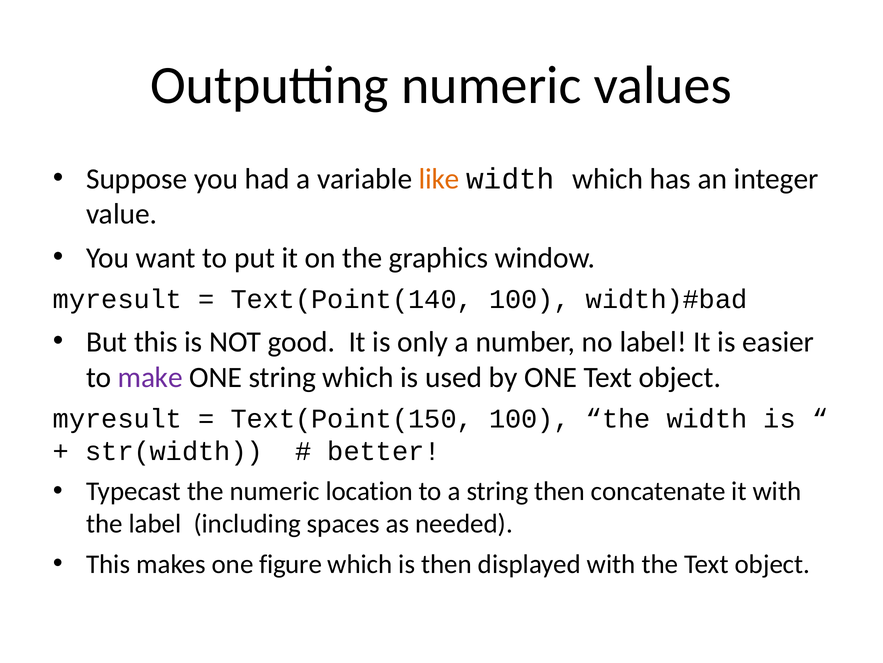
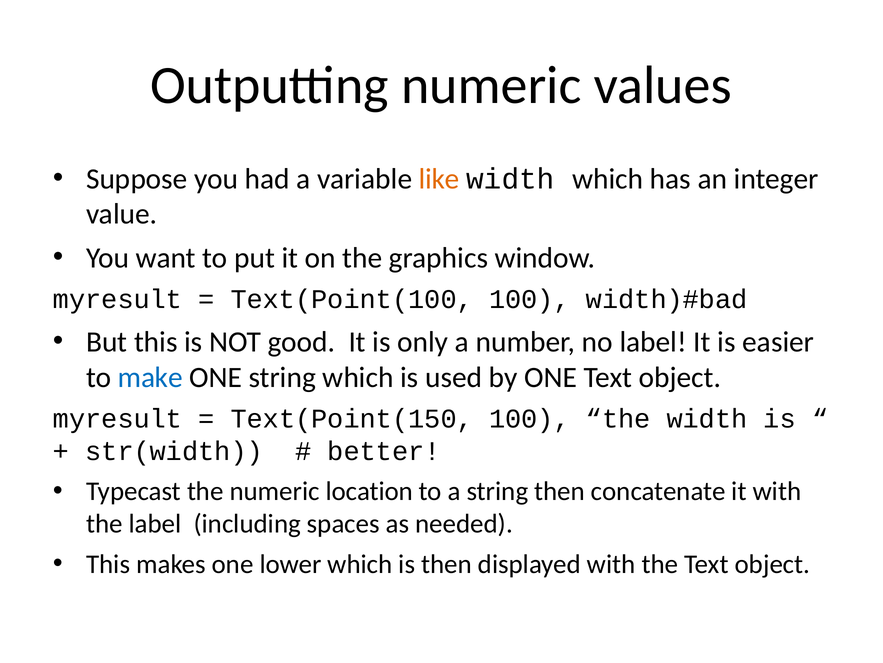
Text(Point(140: Text(Point(140 -> Text(Point(100
make colour: purple -> blue
figure: figure -> lower
